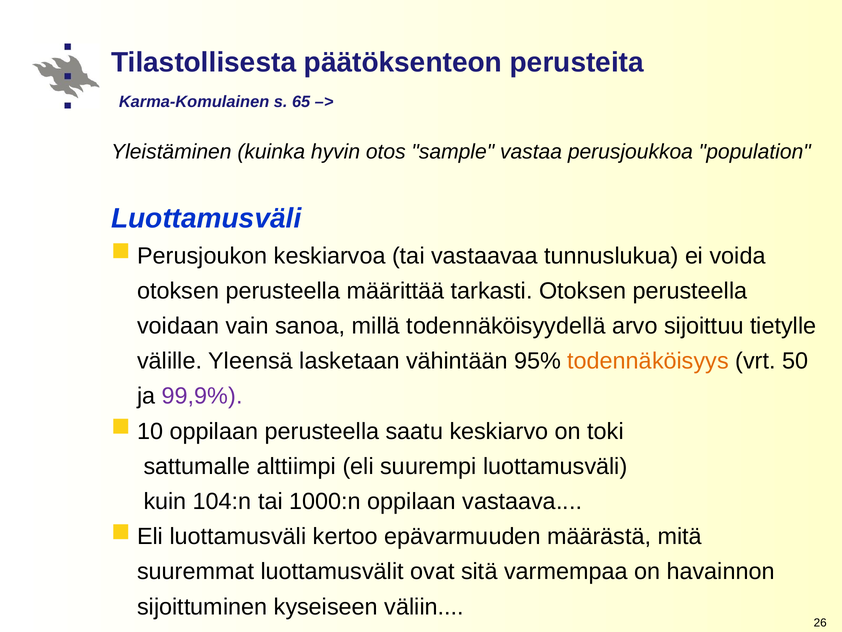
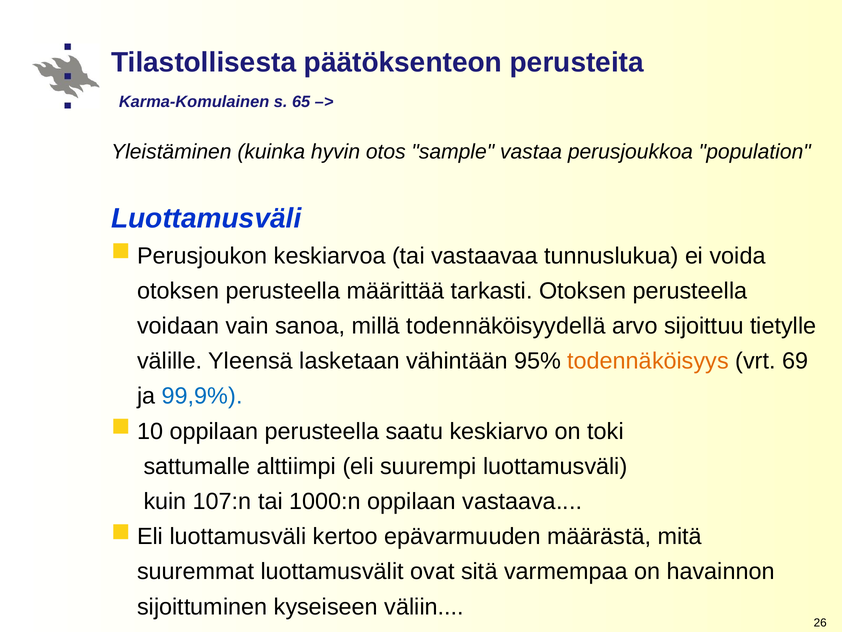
50: 50 -> 69
99,9% colour: purple -> blue
104:n: 104:n -> 107:n
